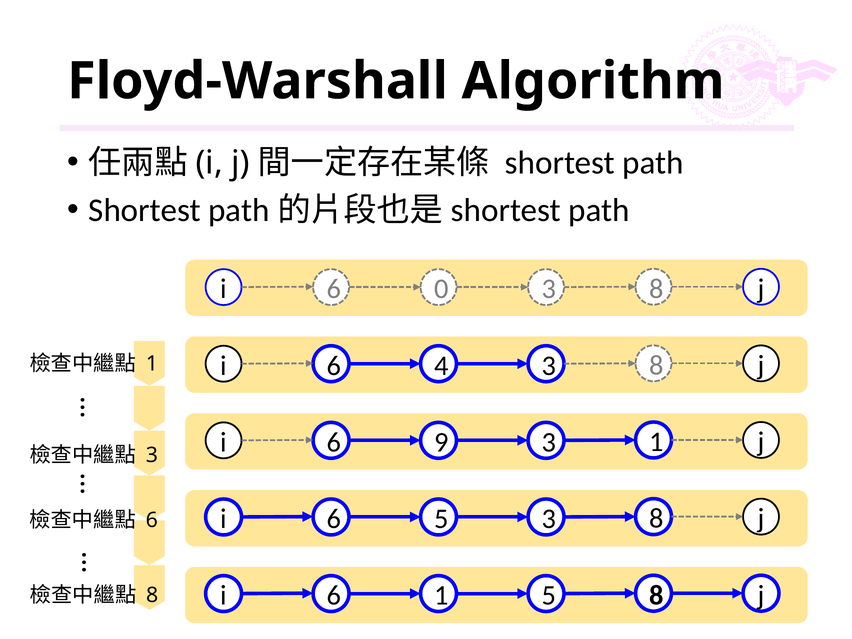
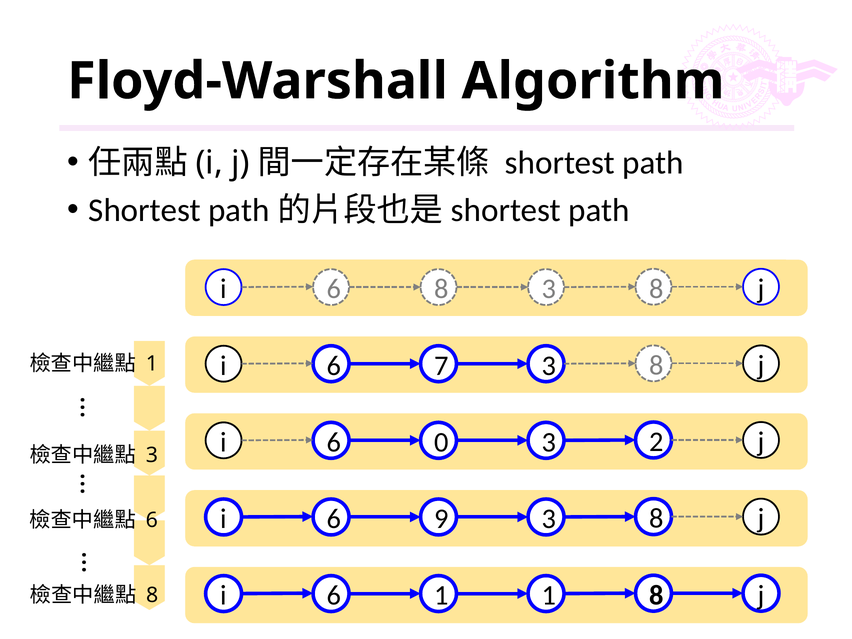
6 0: 0 -> 8
4: 4 -> 7
9: 9 -> 0
3 1: 1 -> 2
6 5: 5 -> 9
1 5: 5 -> 1
